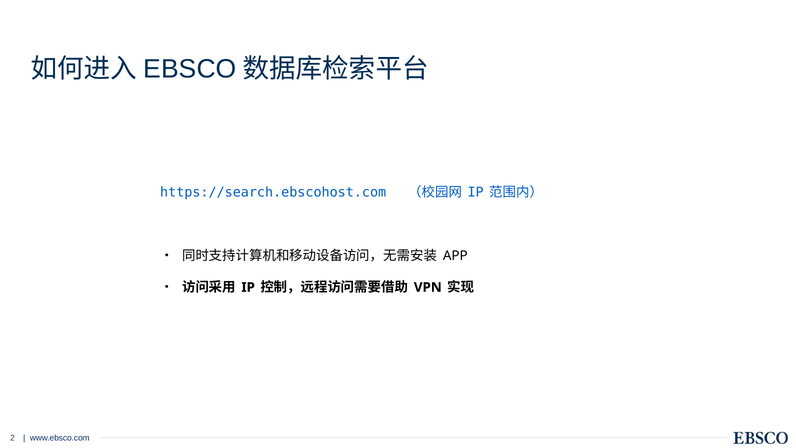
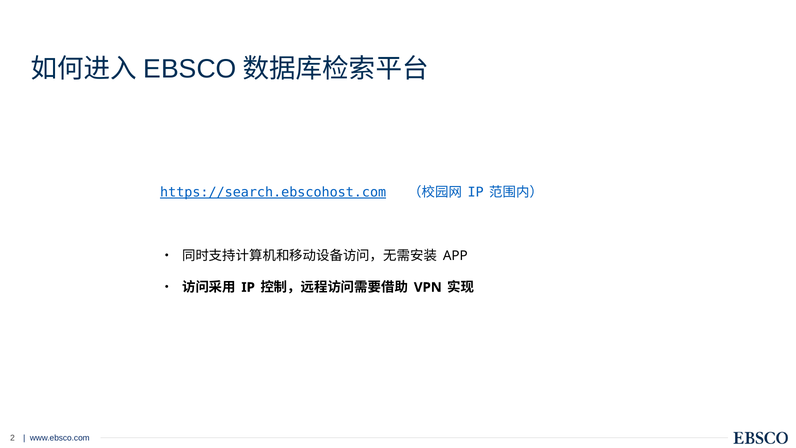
https://search.ebscohost.com underline: none -> present
